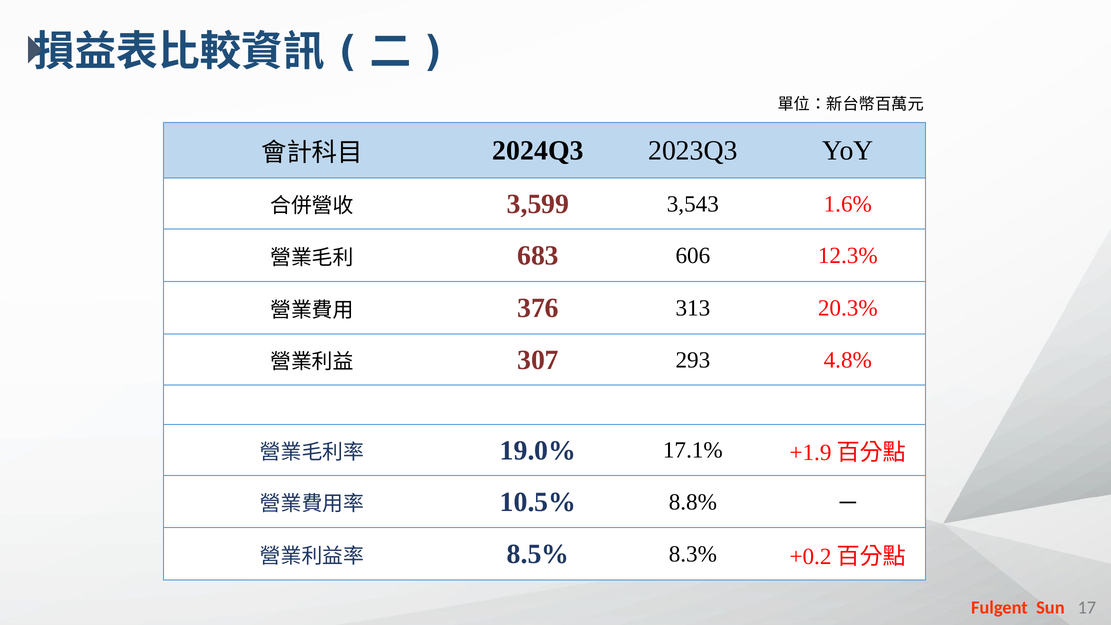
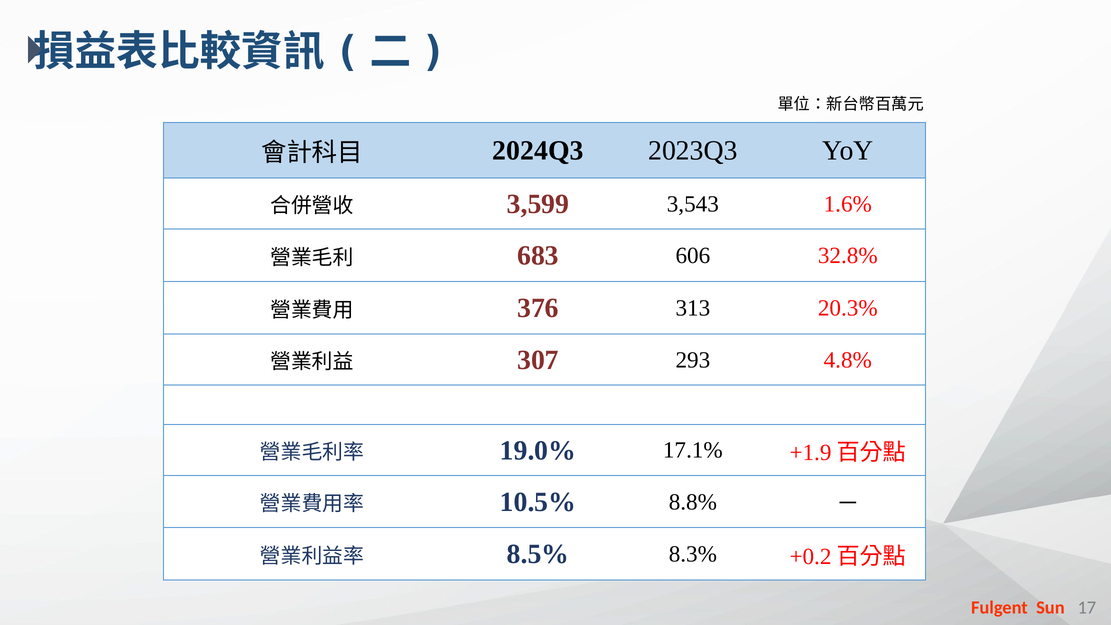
12.3%: 12.3% -> 32.8%
